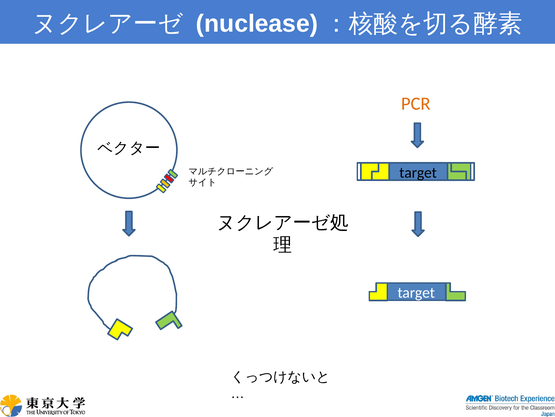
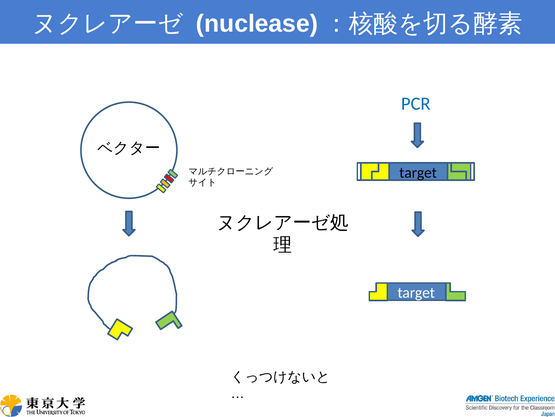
PCR colour: orange -> blue
